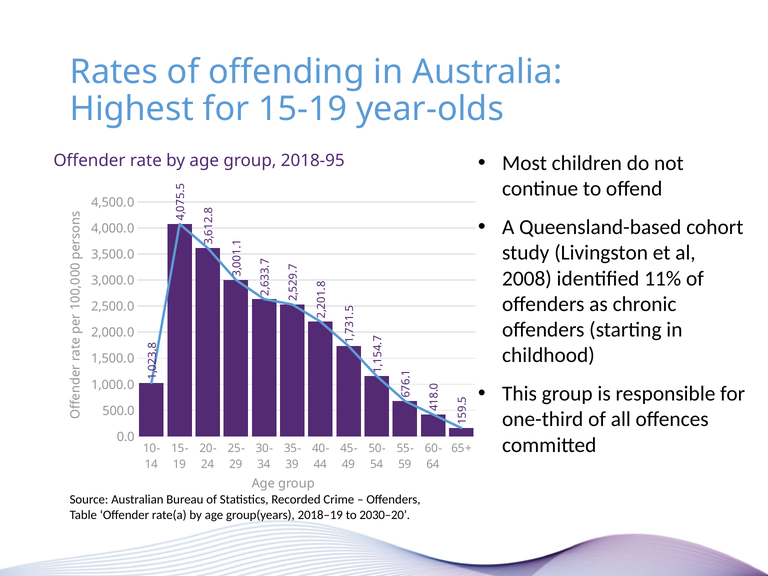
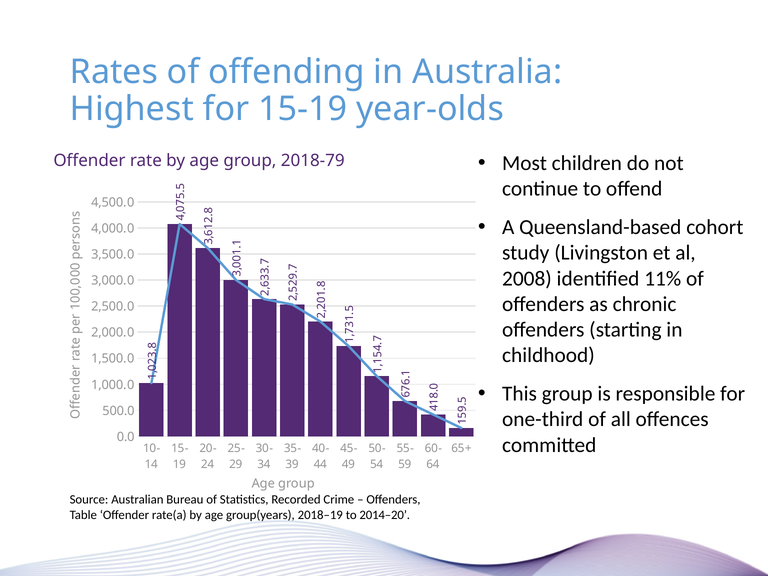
2018-95: 2018-95 -> 2018-79
2030–20: 2030–20 -> 2014–20
